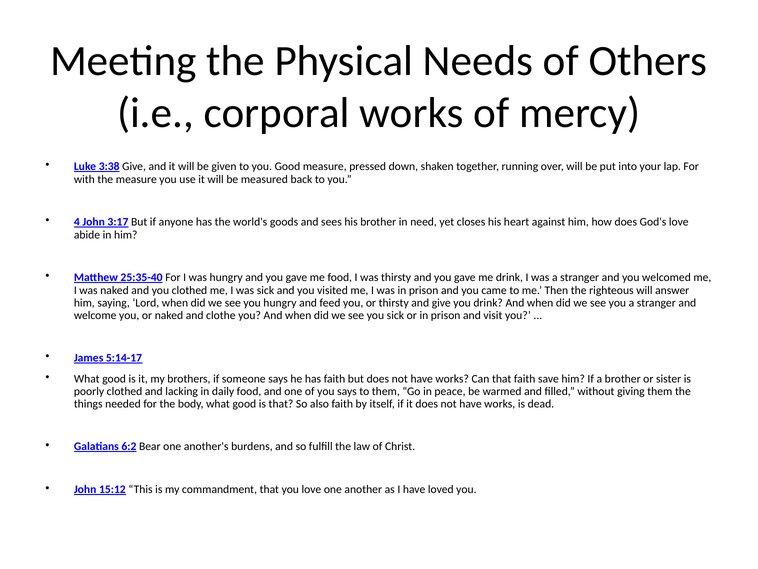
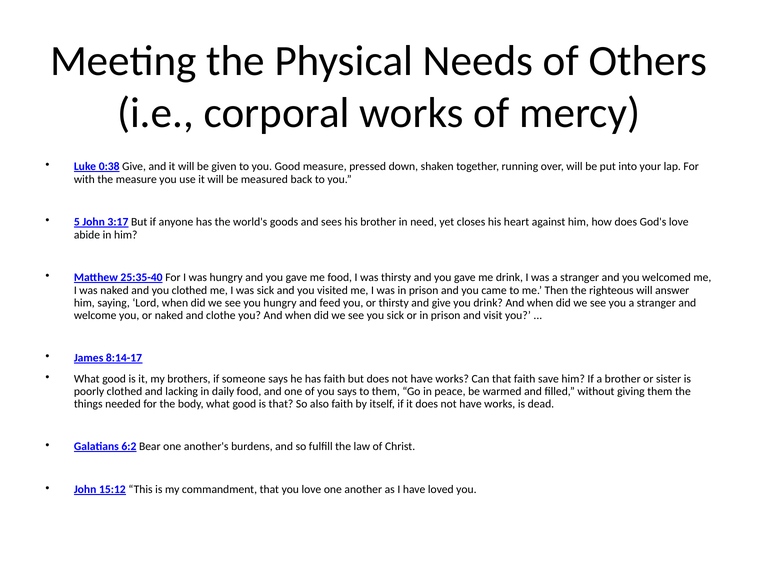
3:38: 3:38 -> 0:38
4: 4 -> 5
5:14-17: 5:14-17 -> 8:14-17
